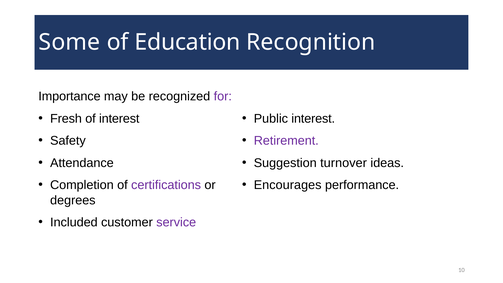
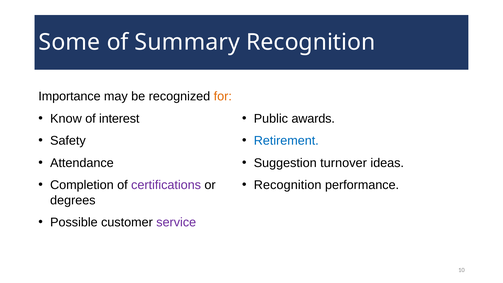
Education: Education -> Summary
for colour: purple -> orange
Fresh: Fresh -> Know
Public interest: interest -> awards
Retirement colour: purple -> blue
Encourages at (288, 185): Encourages -> Recognition
Included: Included -> Possible
